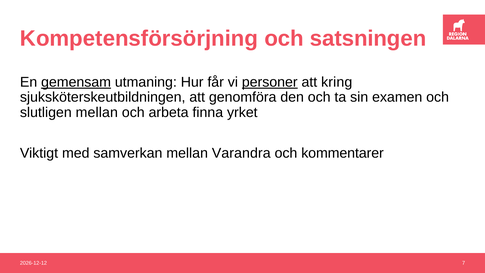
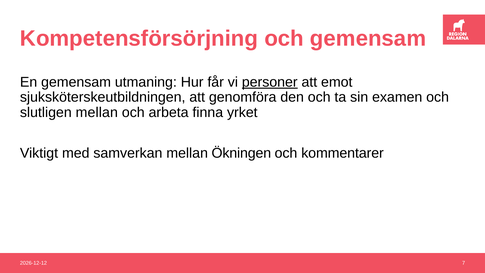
och satsningen: satsningen -> gemensam
gemensam at (76, 82) underline: present -> none
kring: kring -> emot
Varandra: Varandra -> Ökningen
